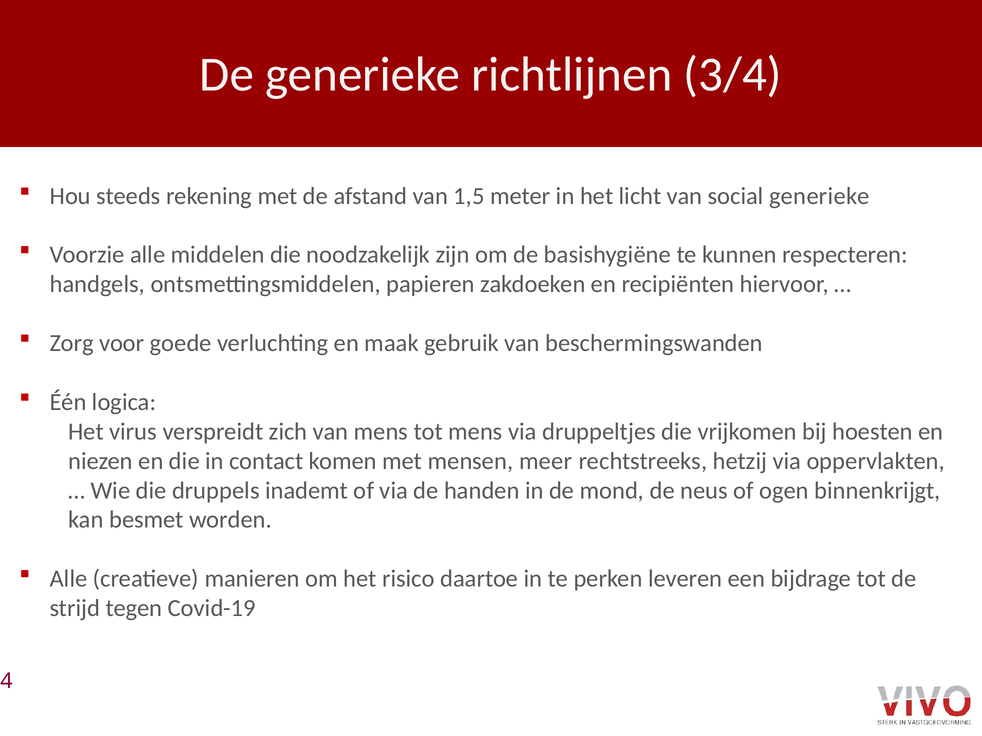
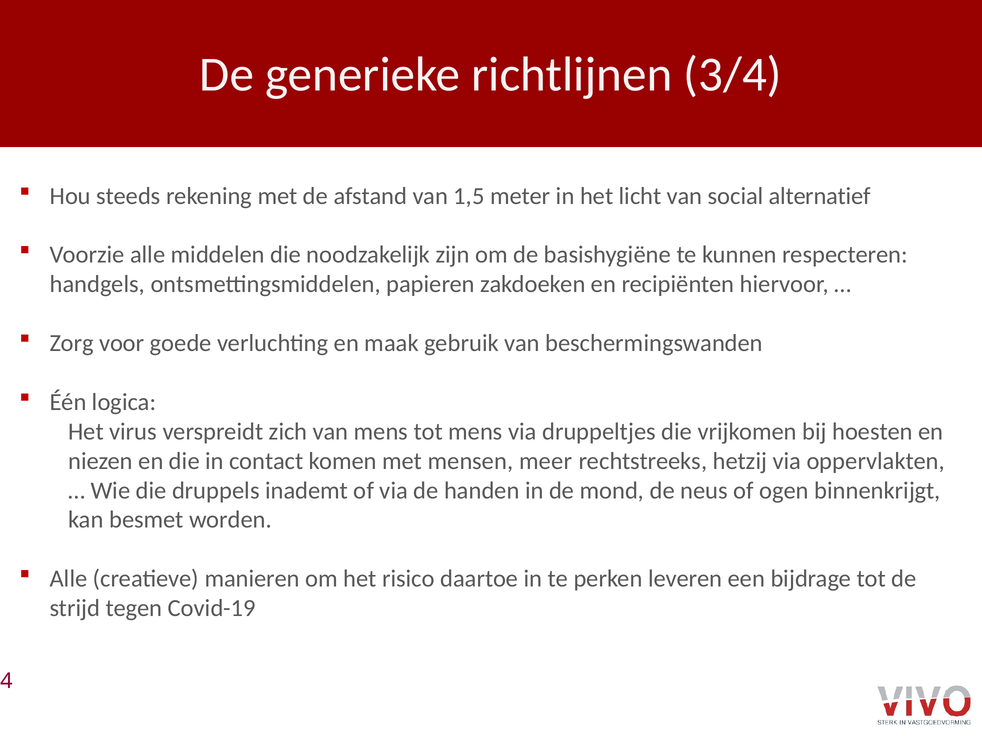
social generieke: generieke -> alternatief
